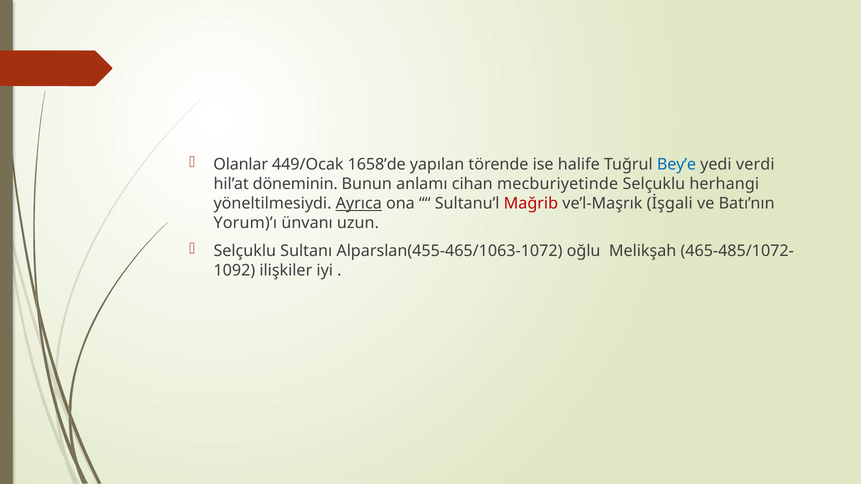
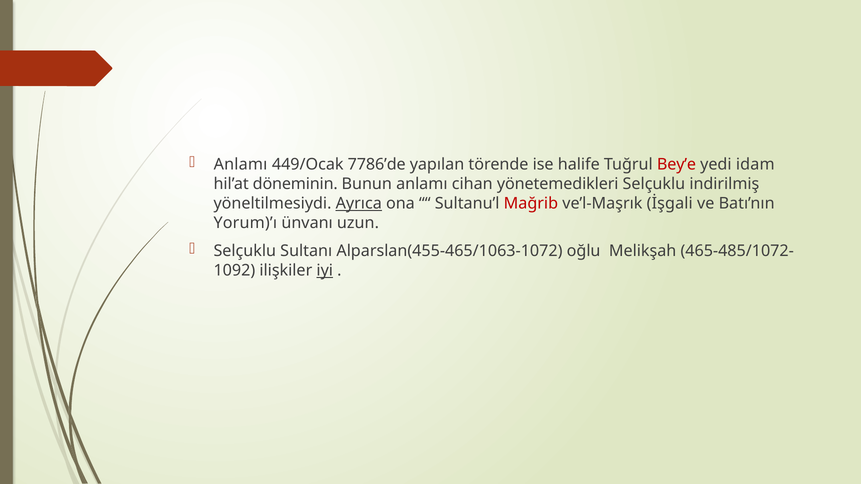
Olanlar at (241, 165): Olanlar -> Anlamı
1658’de: 1658’de -> 7786’de
Bey’e colour: blue -> red
verdi: verdi -> idam
mecburiyetinde: mecburiyetinde -> yönetemedikleri
herhangi: herhangi -> indirilmiş
iyi underline: none -> present
